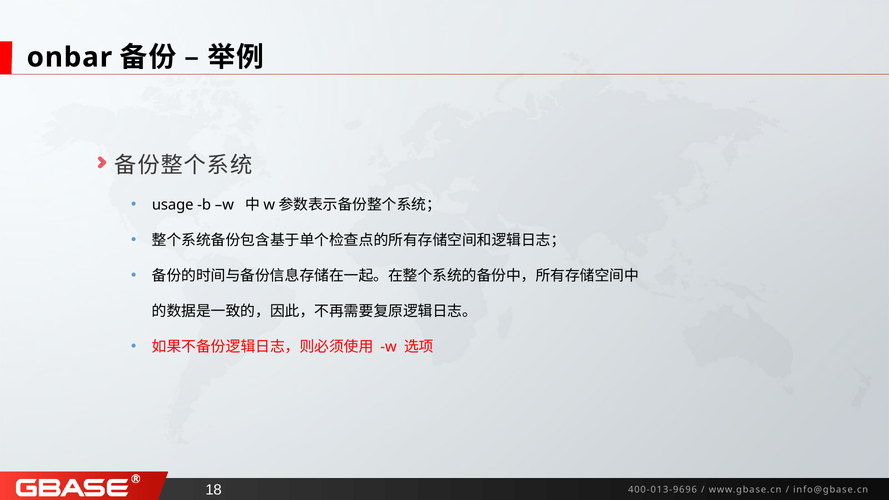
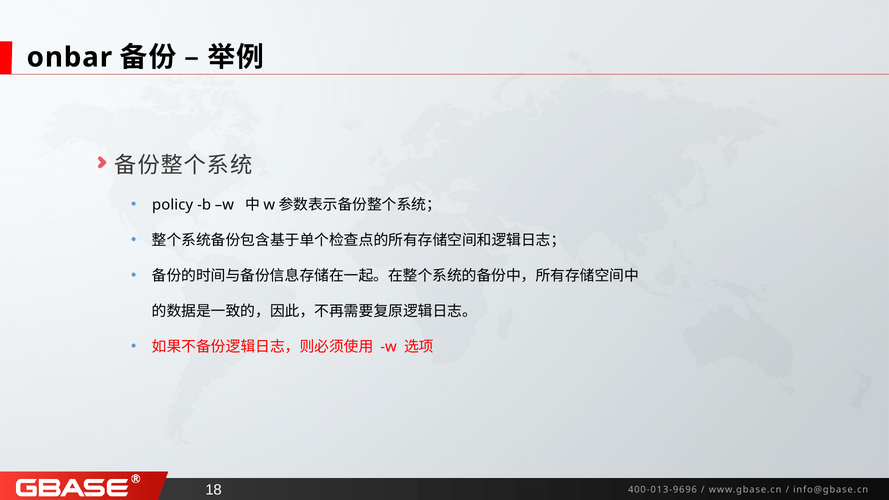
usage: usage -> policy
